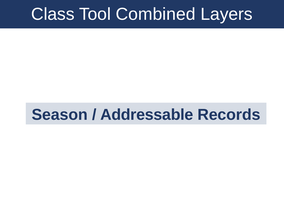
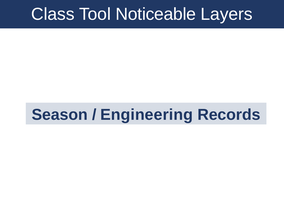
Combined: Combined -> Noticeable
Addressable: Addressable -> Engineering
